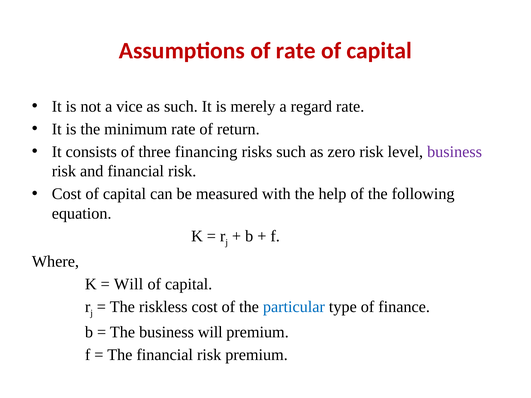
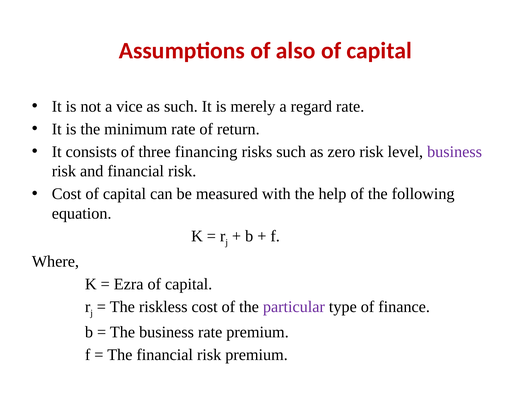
of rate: rate -> also
Will at (129, 284): Will -> Ezra
particular colour: blue -> purple
business will: will -> rate
